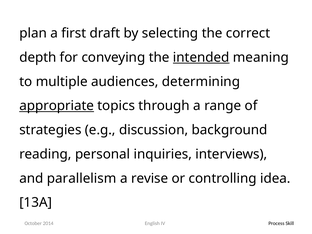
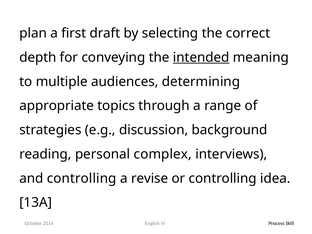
appropriate underline: present -> none
inquiries: inquiries -> complex
and parallelism: parallelism -> controlling
